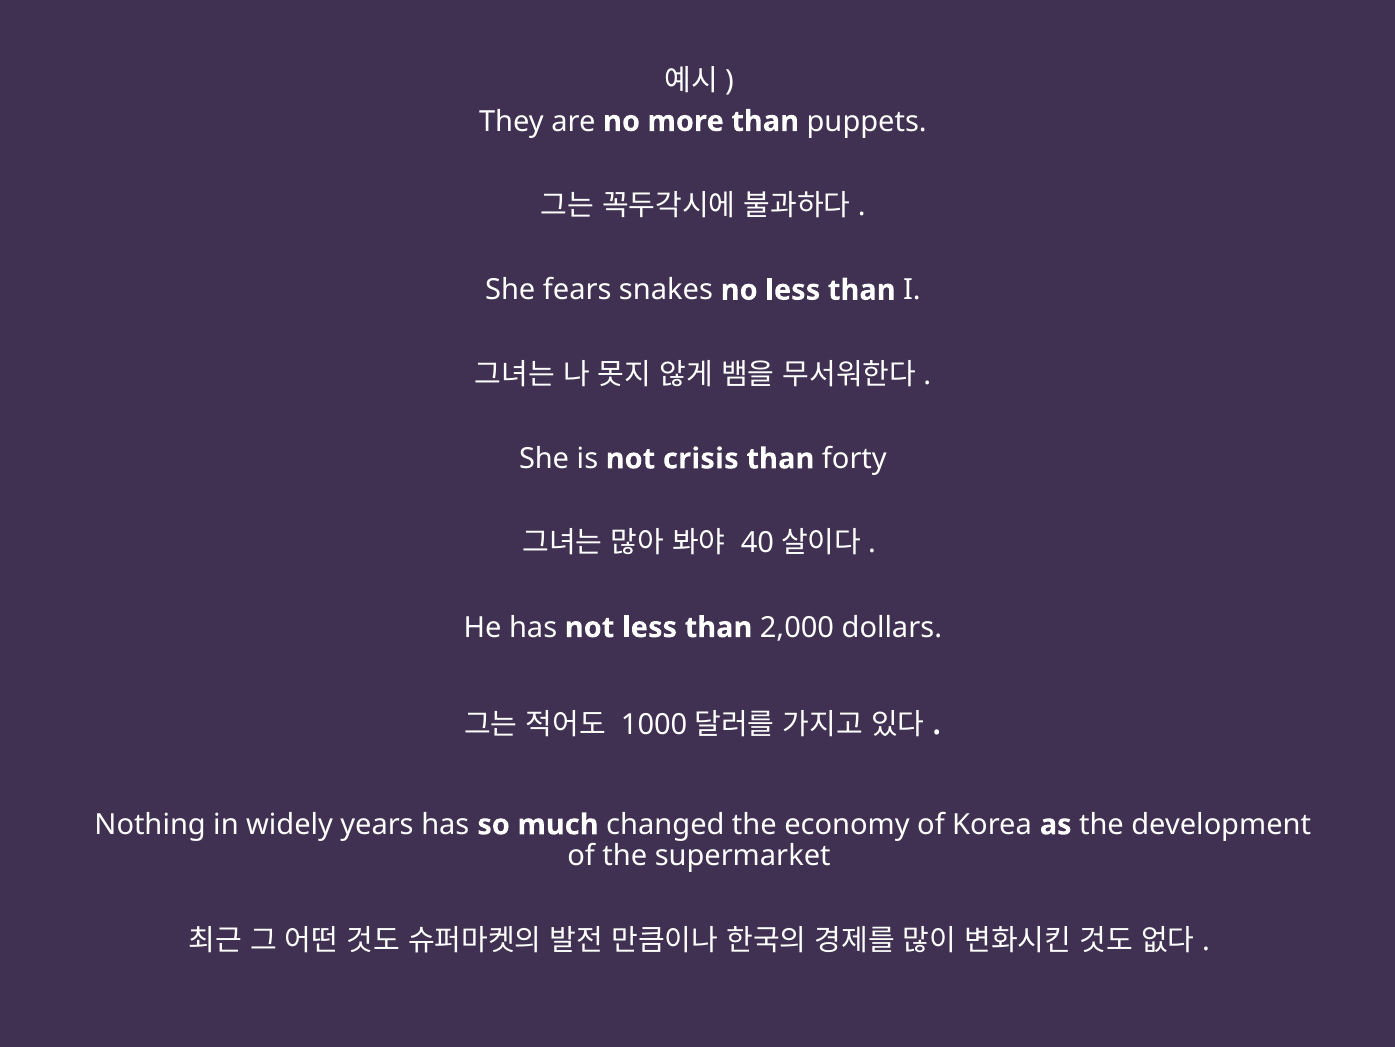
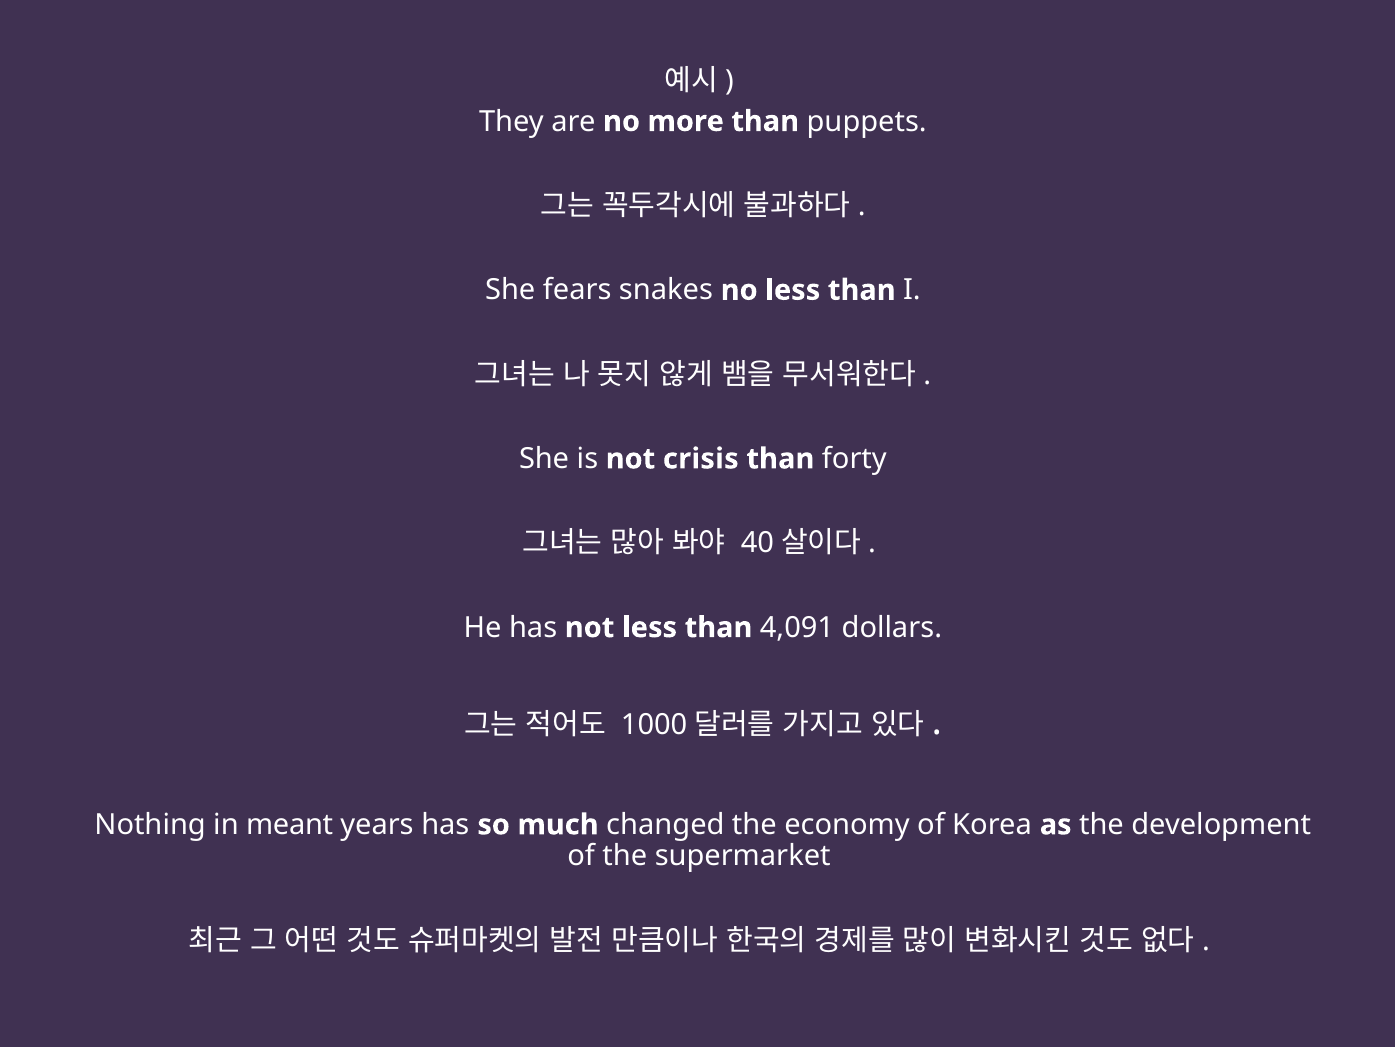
2,000: 2,000 -> 4,091
widely: widely -> meant
